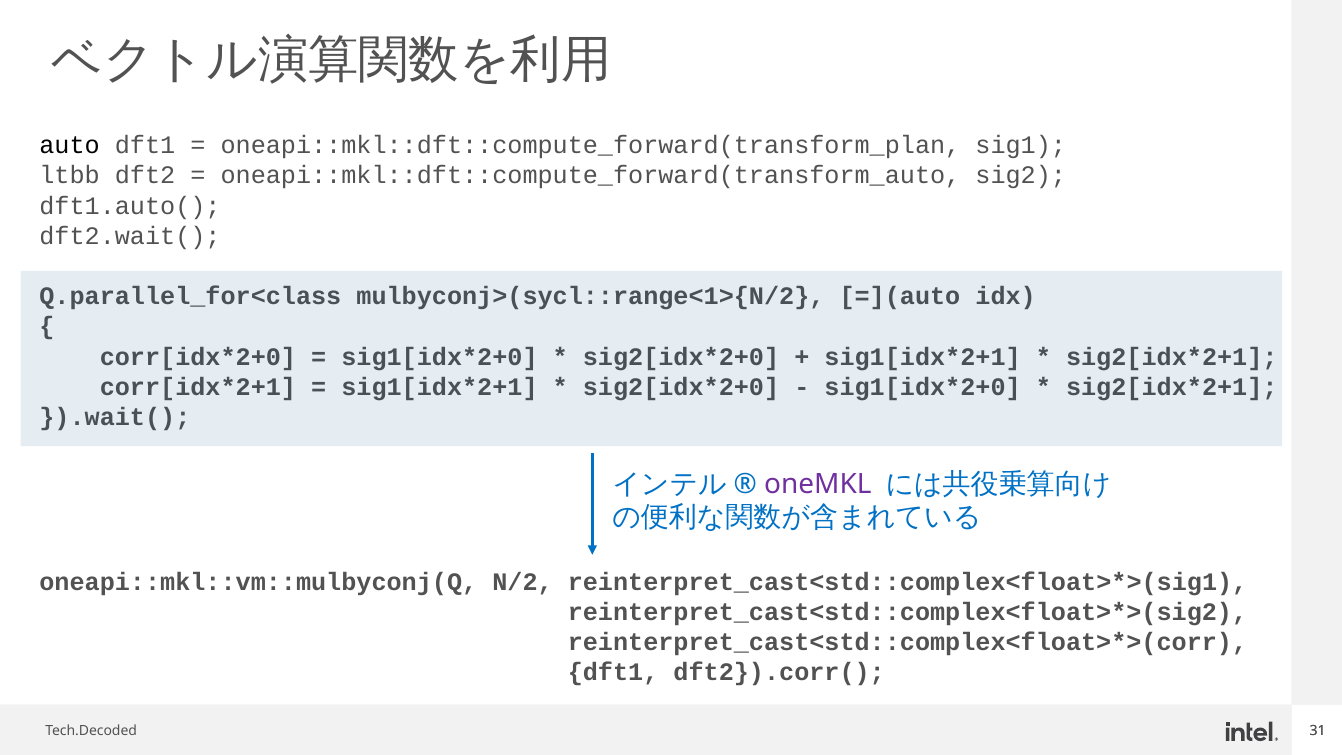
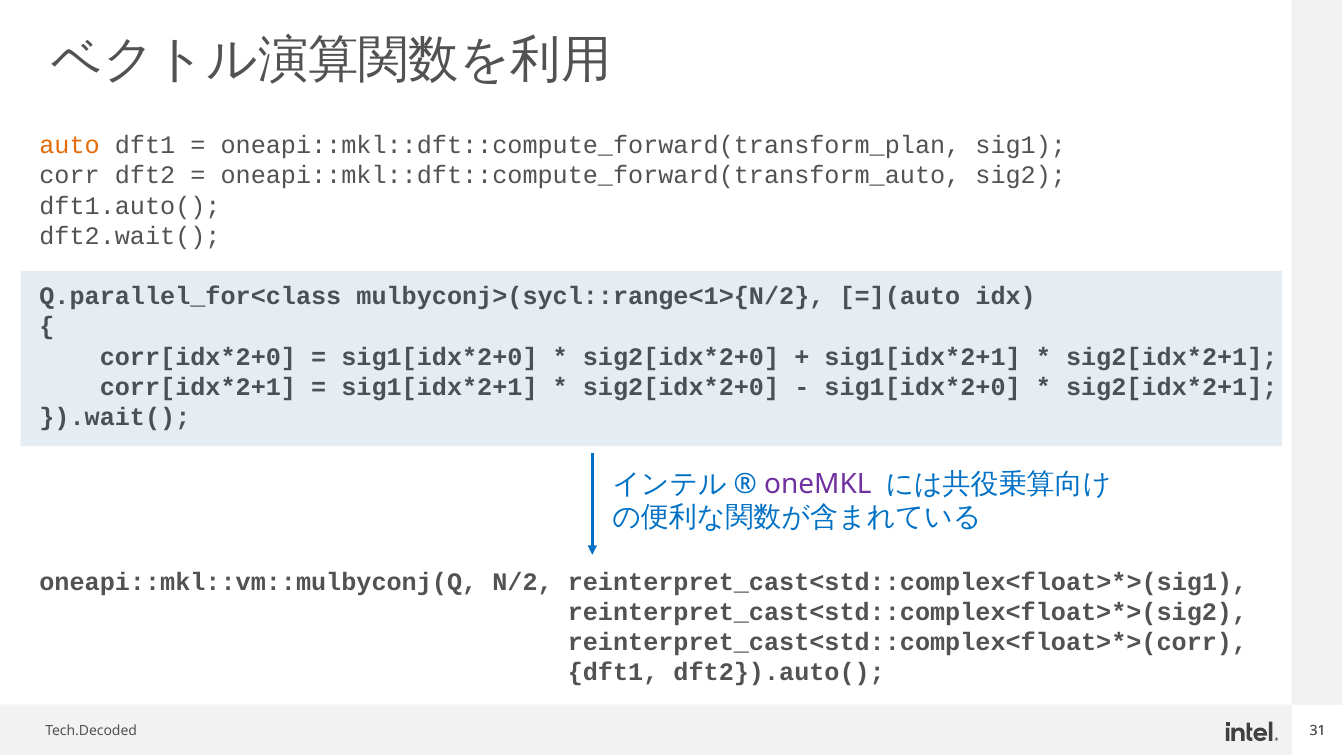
auto colour: black -> orange
ltbb: ltbb -> corr
dft2}).corr(: dft2}).corr( -> dft2}).auto(
